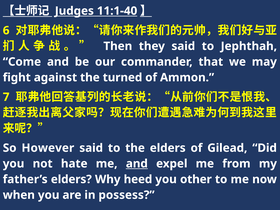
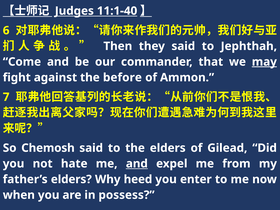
may underline: none -> present
turned: turned -> before
However: However -> Chemosh
other: other -> enter
